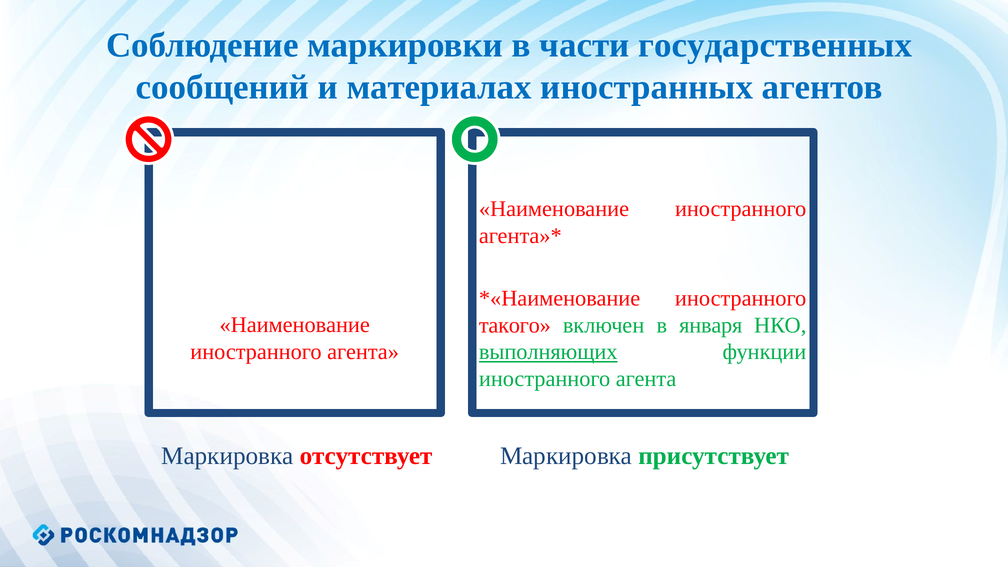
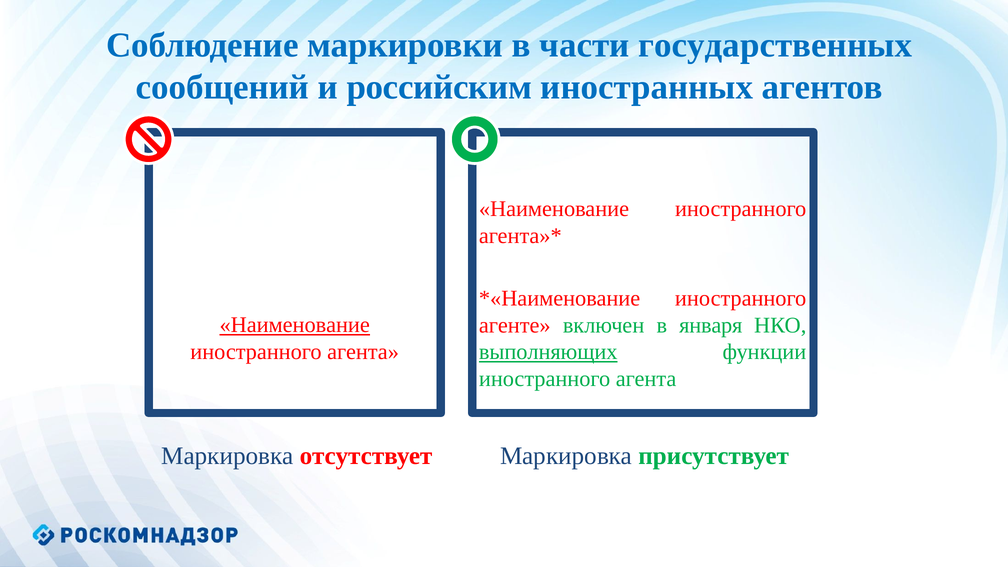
материалах: материалах -> российским
Наименование at (295, 325) underline: none -> present
такого: такого -> агенте
